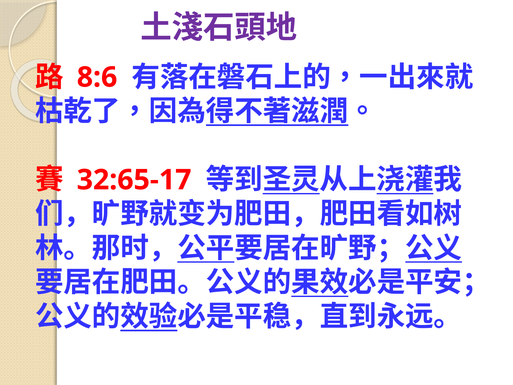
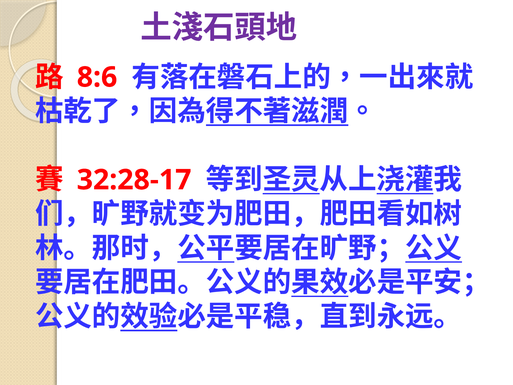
32:65-17: 32:65-17 -> 32:28-17
